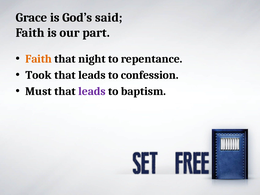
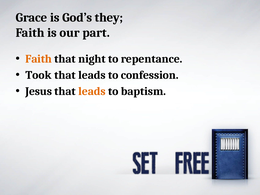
said: said -> they
Must: Must -> Jesus
leads at (92, 91) colour: purple -> orange
